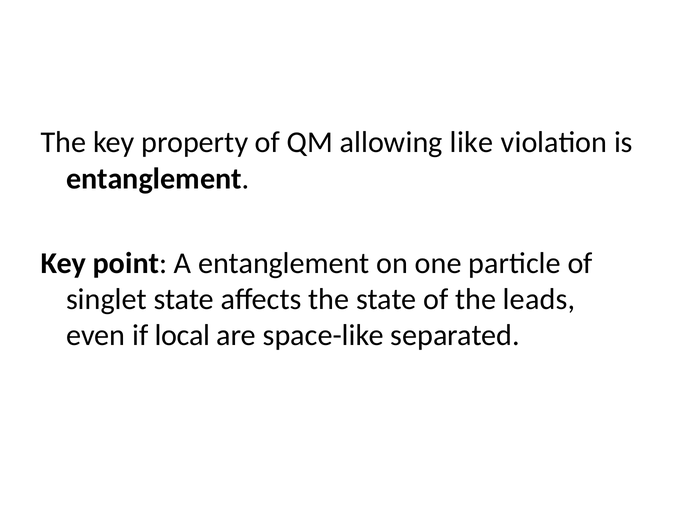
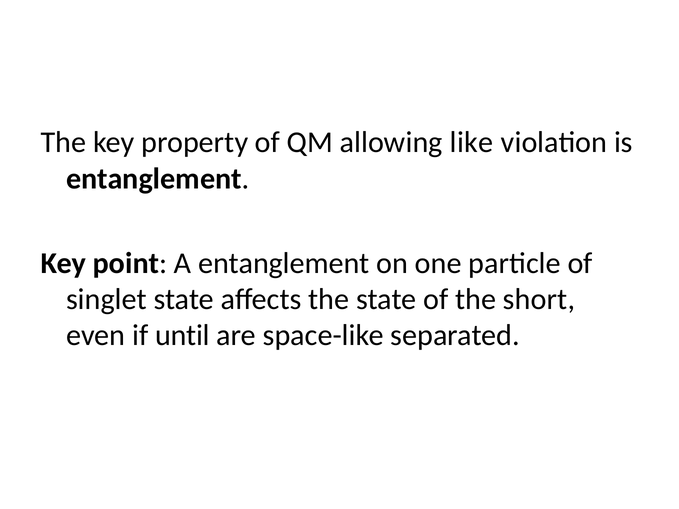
leads: leads -> short
local: local -> until
